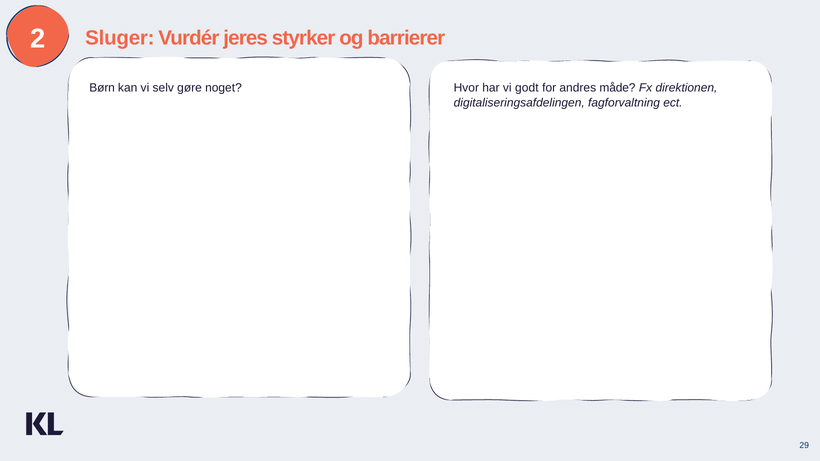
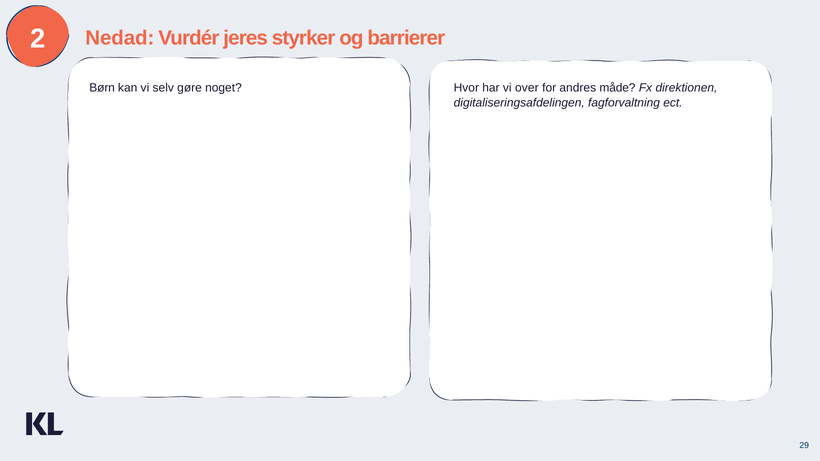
Sluger: Sluger -> Nedad
godt: godt -> over
